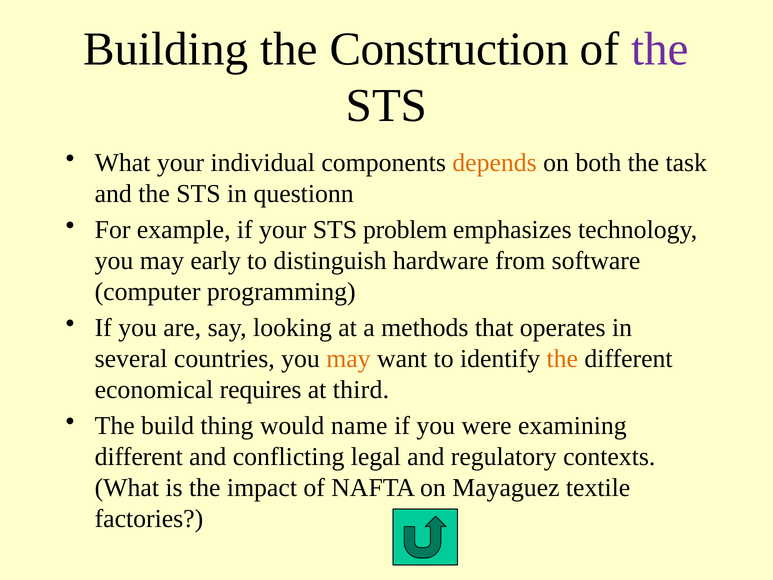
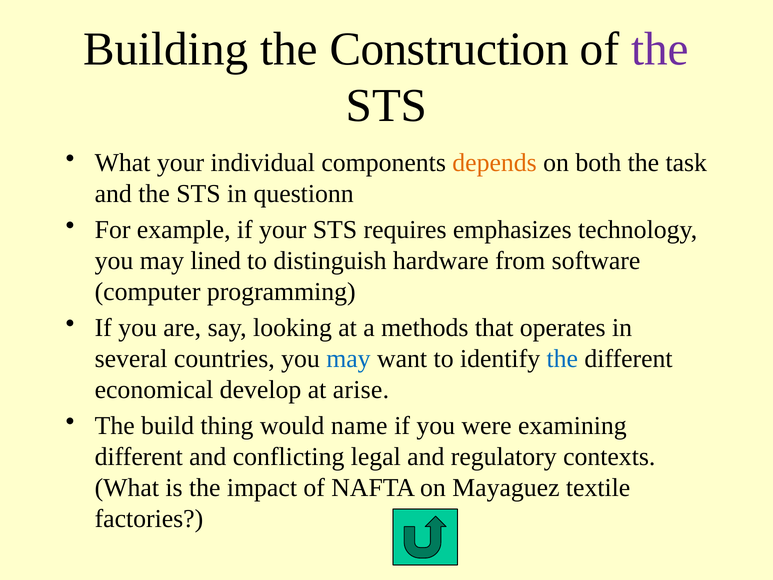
problem: problem -> requires
early: early -> lined
may at (348, 359) colour: orange -> blue
the at (562, 359) colour: orange -> blue
requires: requires -> develop
third: third -> arise
